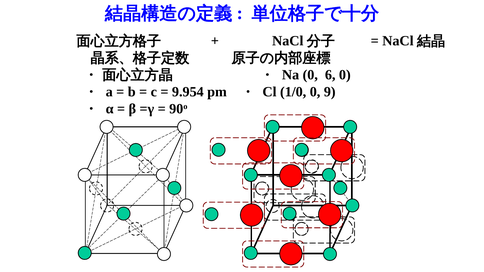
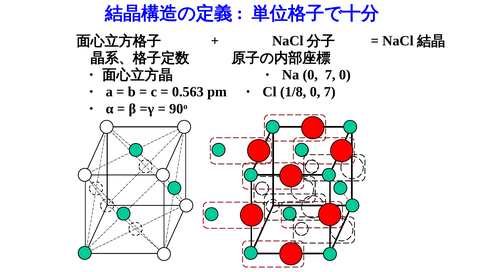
Na 0 6: 6 -> 7
9.954: 9.954 -> 0.563
1/0: 1/0 -> 1/8
9 at (330, 92): 9 -> 7
